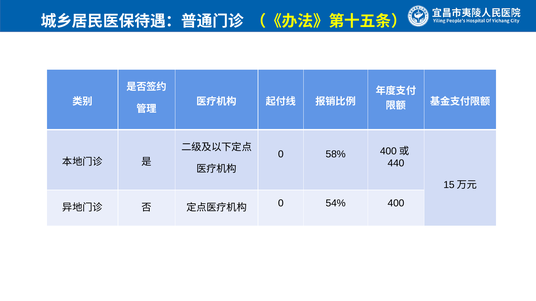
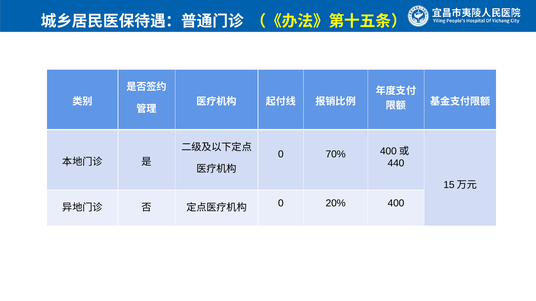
58%: 58% -> 70%
54%: 54% -> 20%
